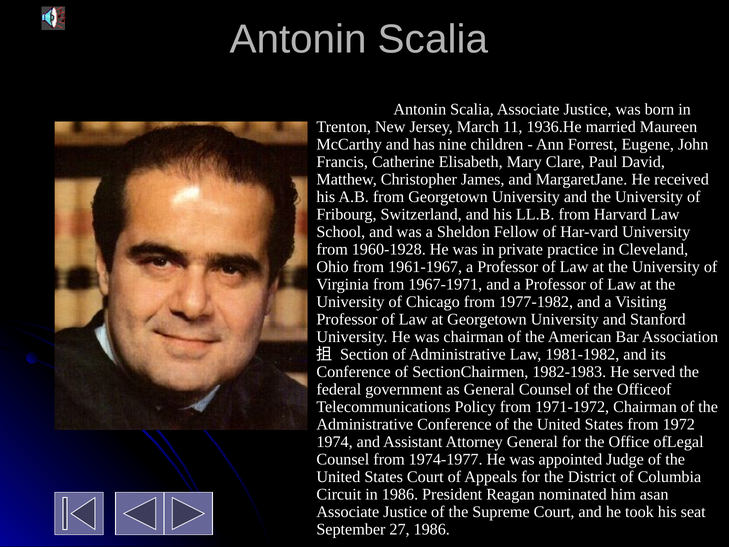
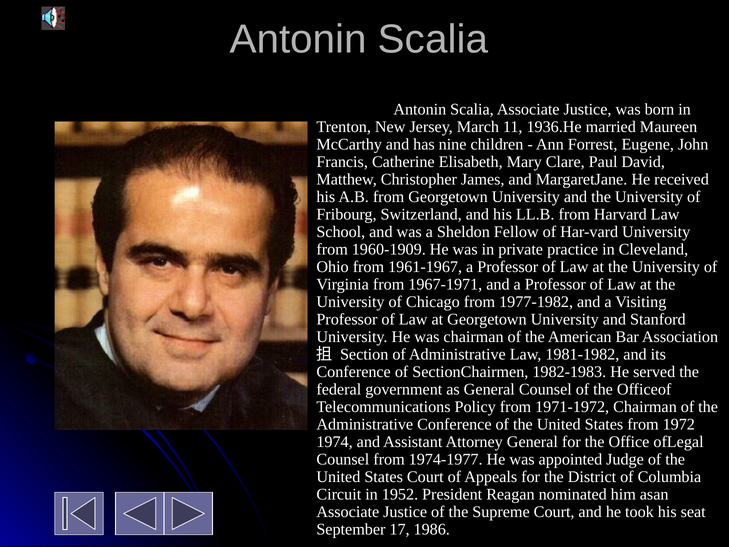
1960-1928: 1960-1928 -> 1960-1909
in 1986: 1986 -> 1952
27: 27 -> 17
